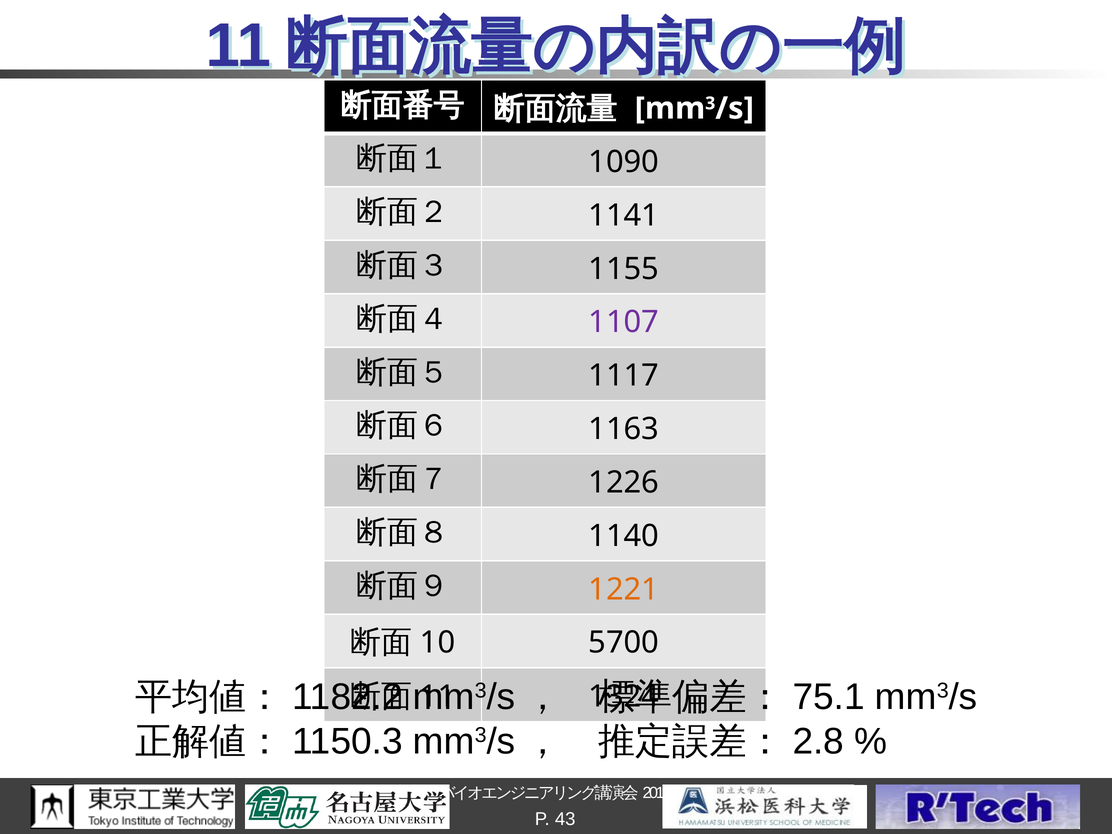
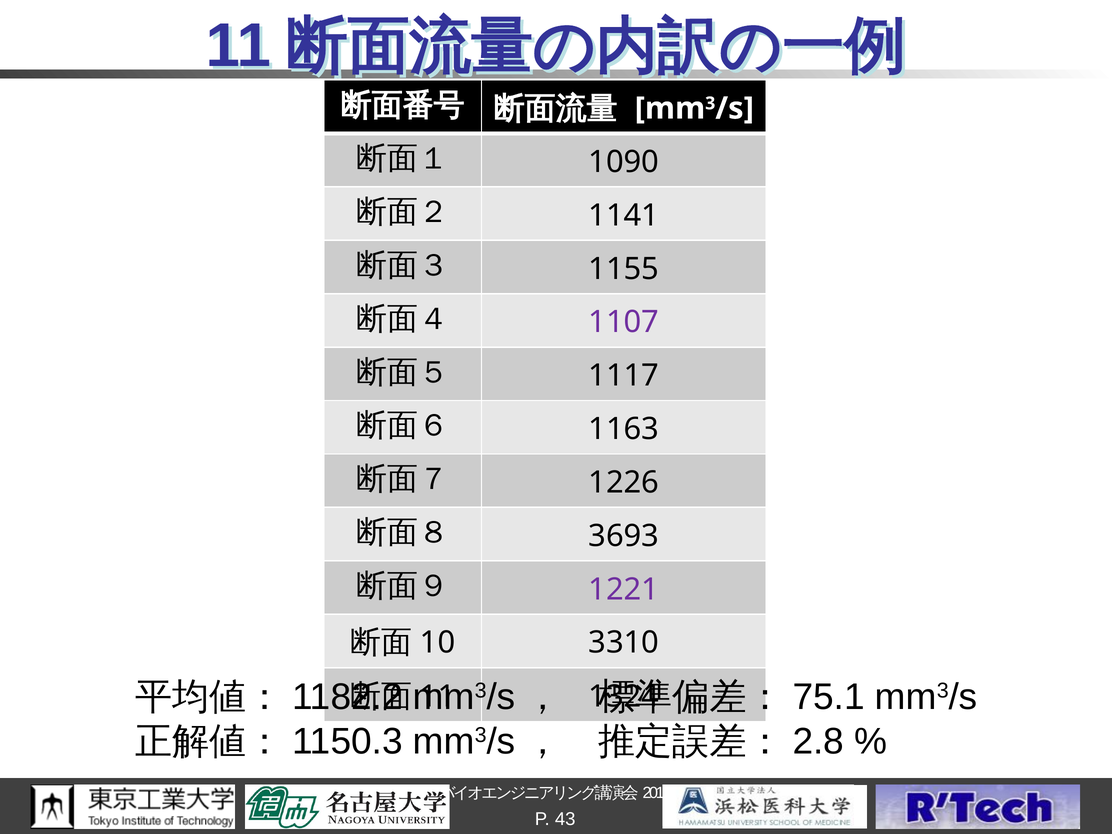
1140: 1140 -> 3693
1221 colour: orange -> purple
5700: 5700 -> 3310
